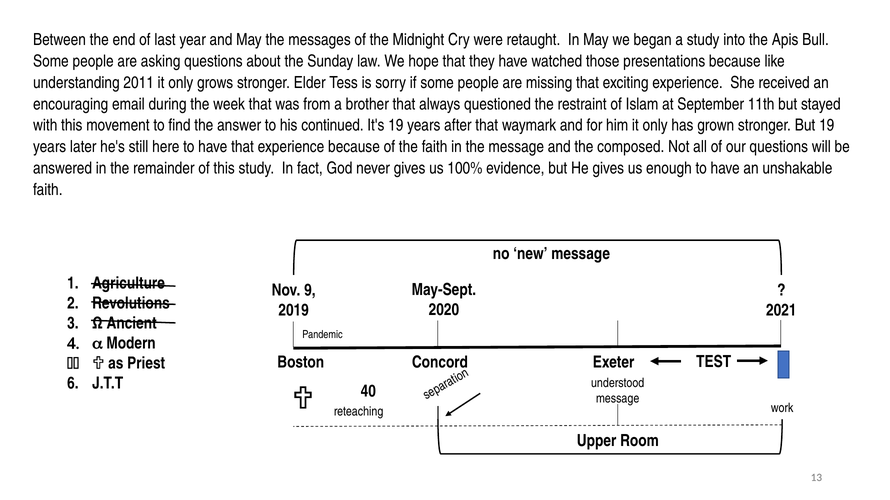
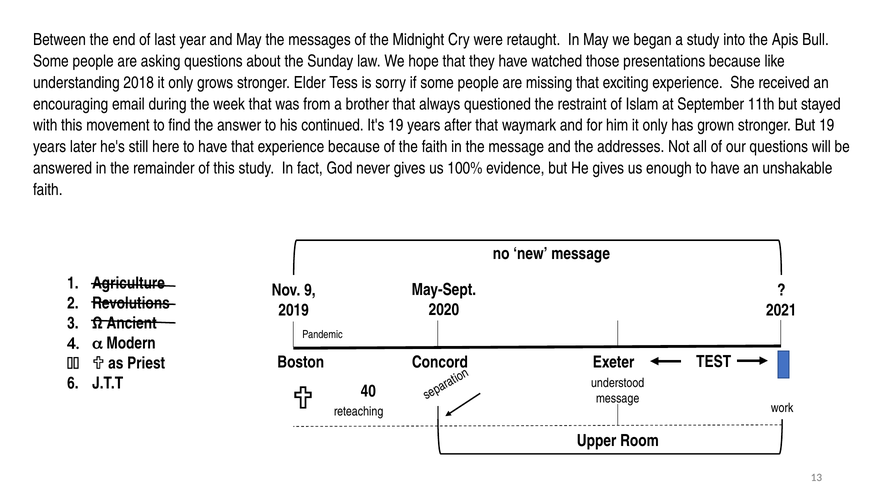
2011: 2011 -> 2018
composed: composed -> addresses
